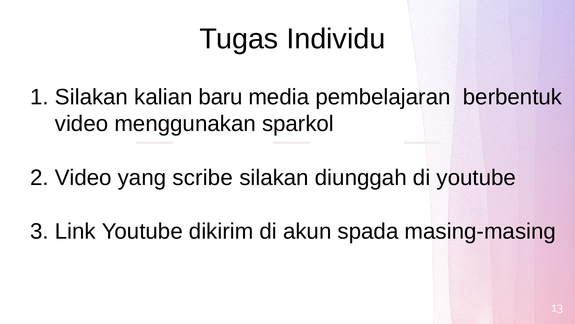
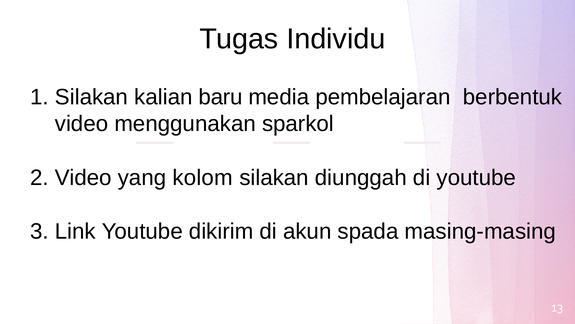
scribe: scribe -> kolom
